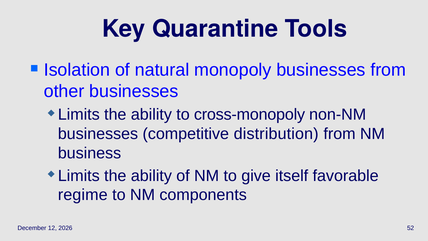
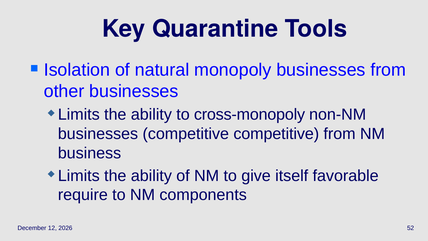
competitive distribution: distribution -> competitive
regime: regime -> require
